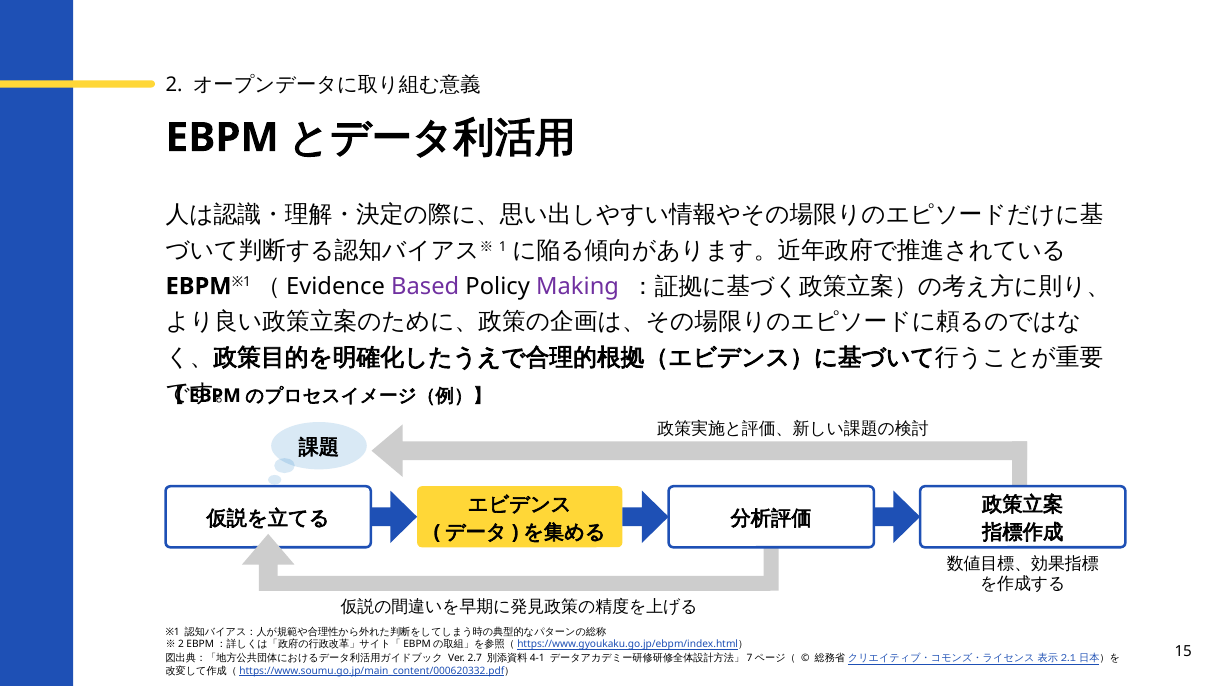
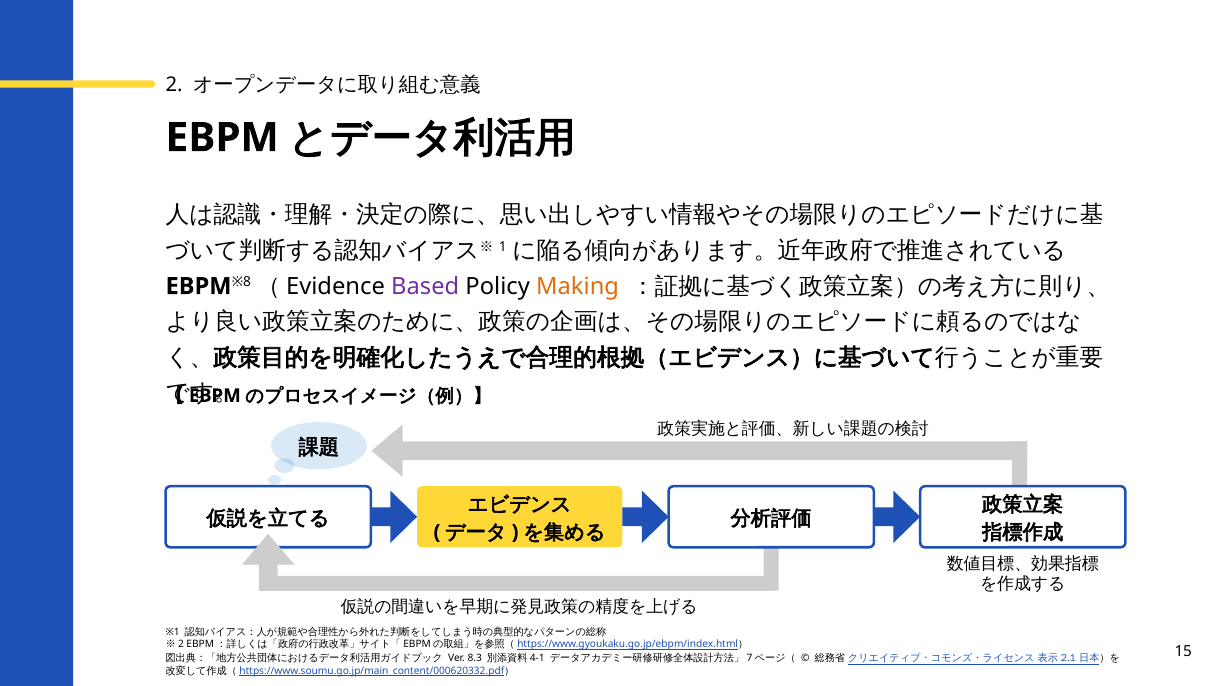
※1 at (241, 282): ※1 -> ※8
Making colour: purple -> orange
2.7: 2.7 -> 8.3
